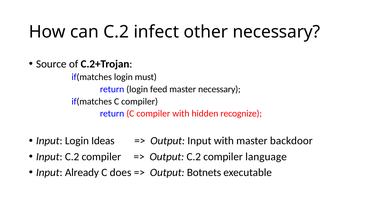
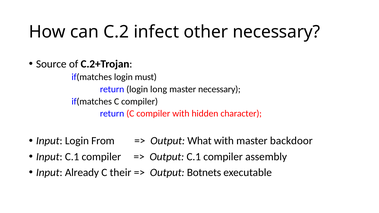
feed: feed -> long
recognize: recognize -> character
Ideas: Ideas -> From
Output Input: Input -> What
Input C.2: C.2 -> C.1
Output C.2: C.2 -> C.1
language: language -> assembly
does: does -> their
